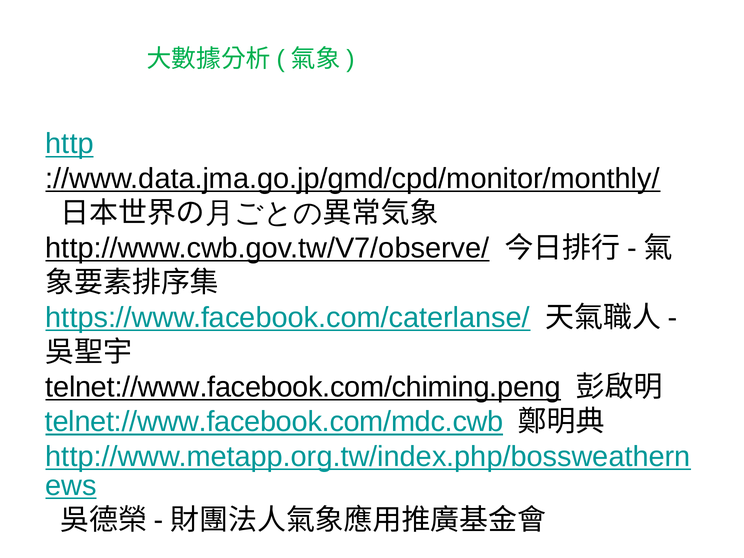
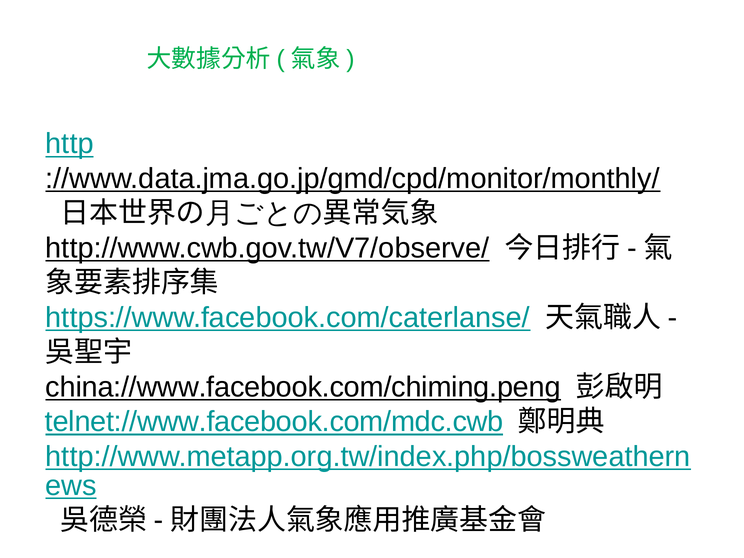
telnet://www.facebook.com/chiming.peng: telnet://www.facebook.com/chiming.peng -> china://www.facebook.com/chiming.peng
